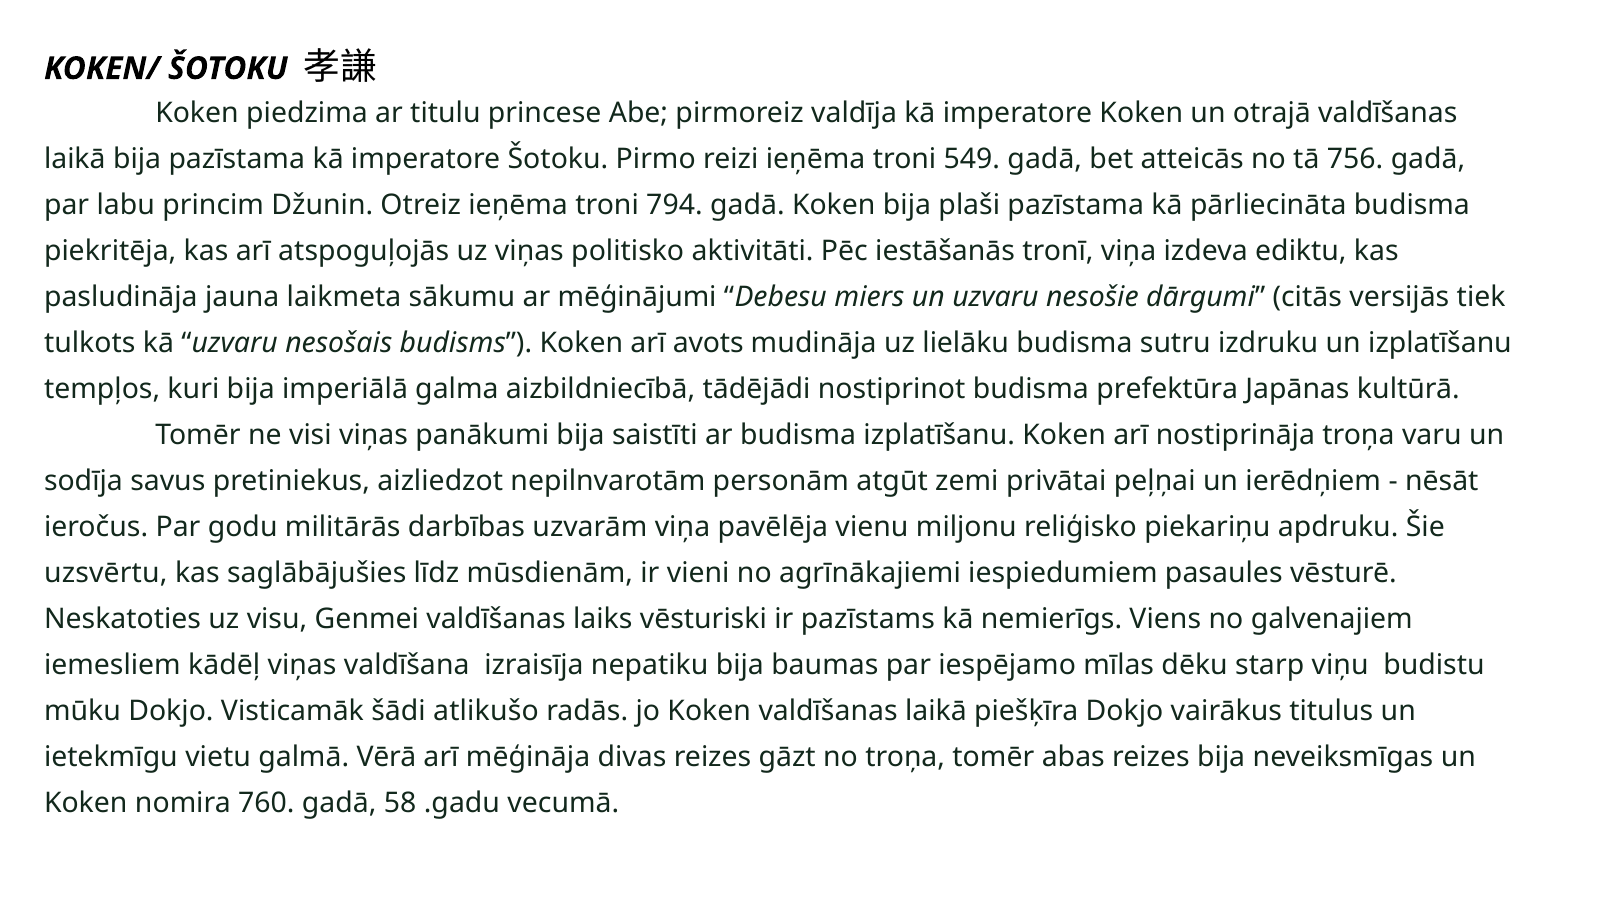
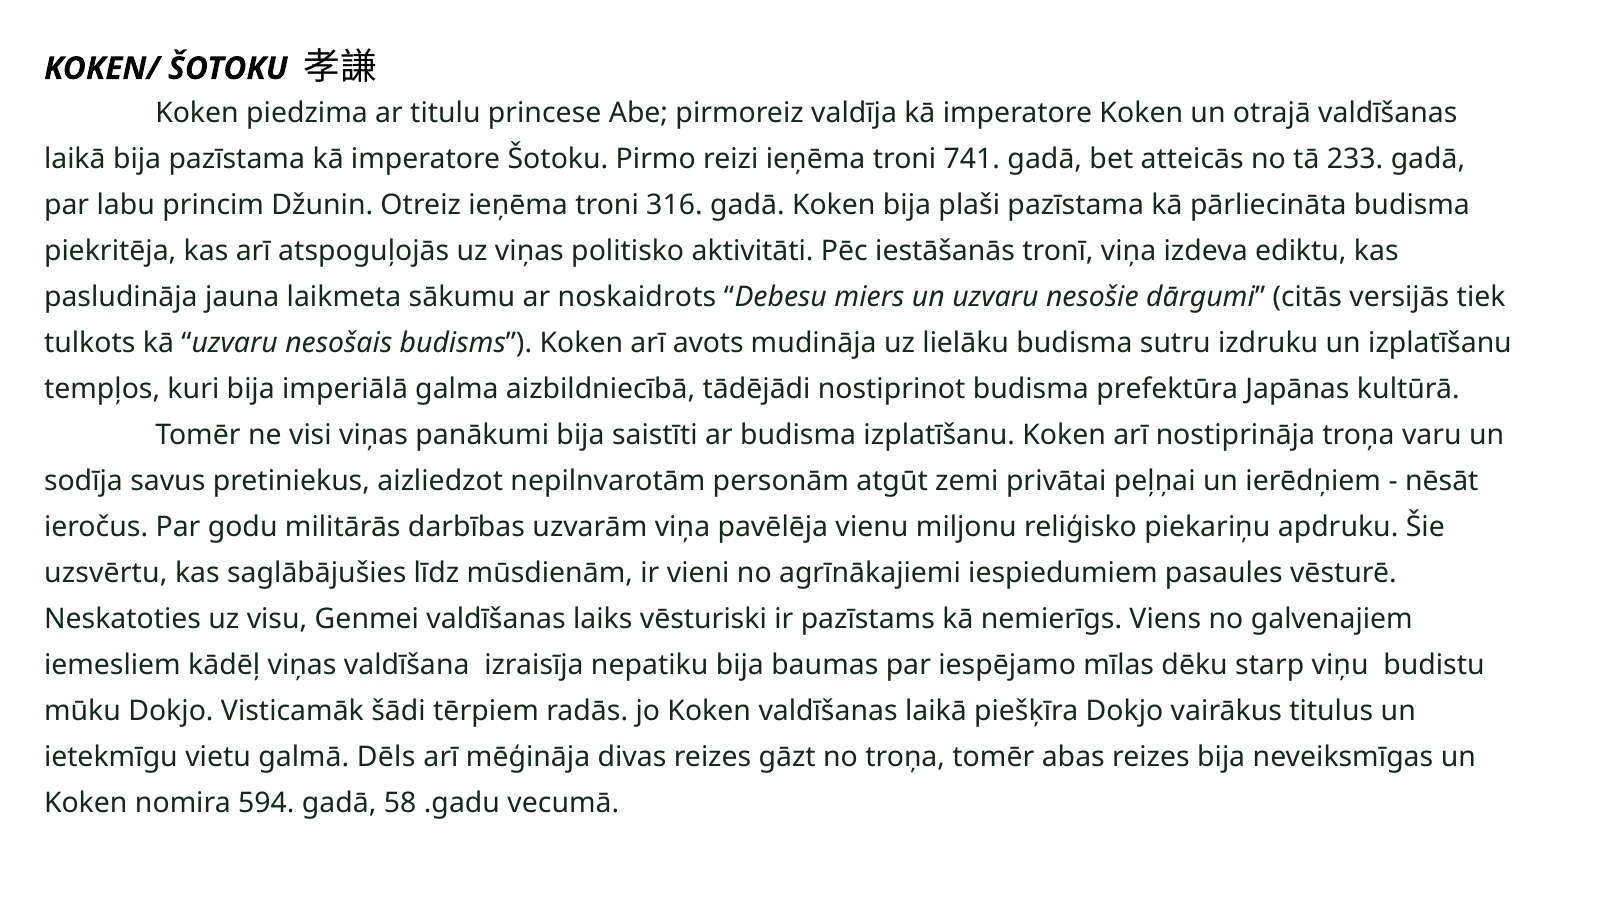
549: 549 -> 741
756: 756 -> 233
794: 794 -> 316
mēģinājumi: mēģinājumi -> noskaidrots
atlikušo: atlikušo -> tērpiem
Vērā: Vērā -> Dēls
760: 760 -> 594
